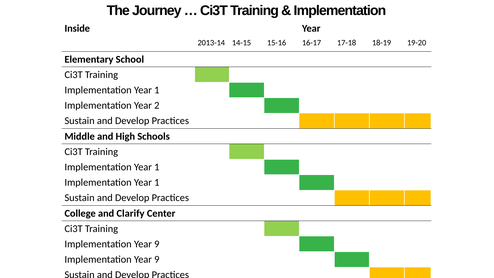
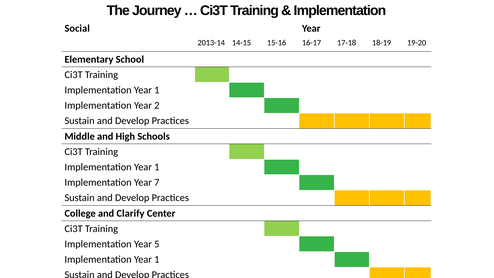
Inside: Inside -> Social
1 at (157, 182): 1 -> 7
9 at (157, 244): 9 -> 5
9 at (157, 259): 9 -> 1
